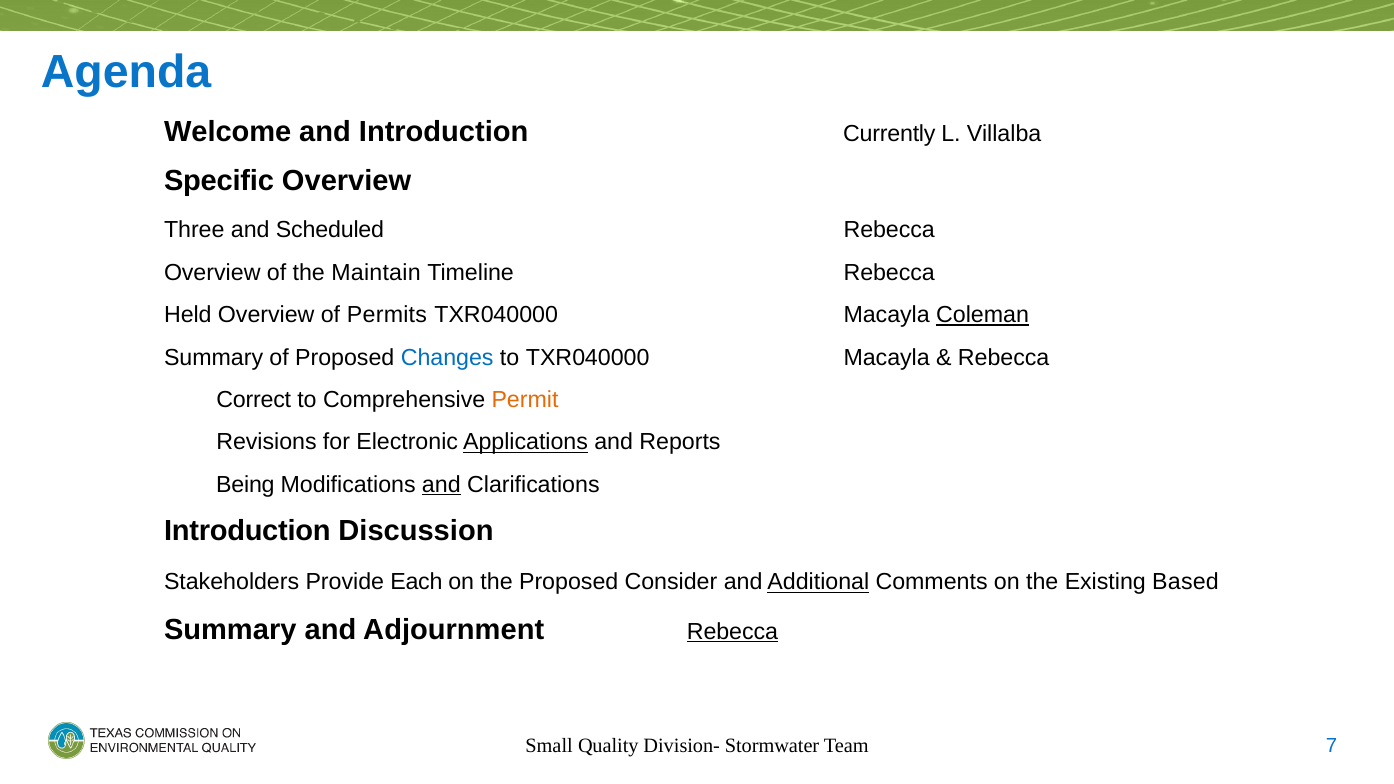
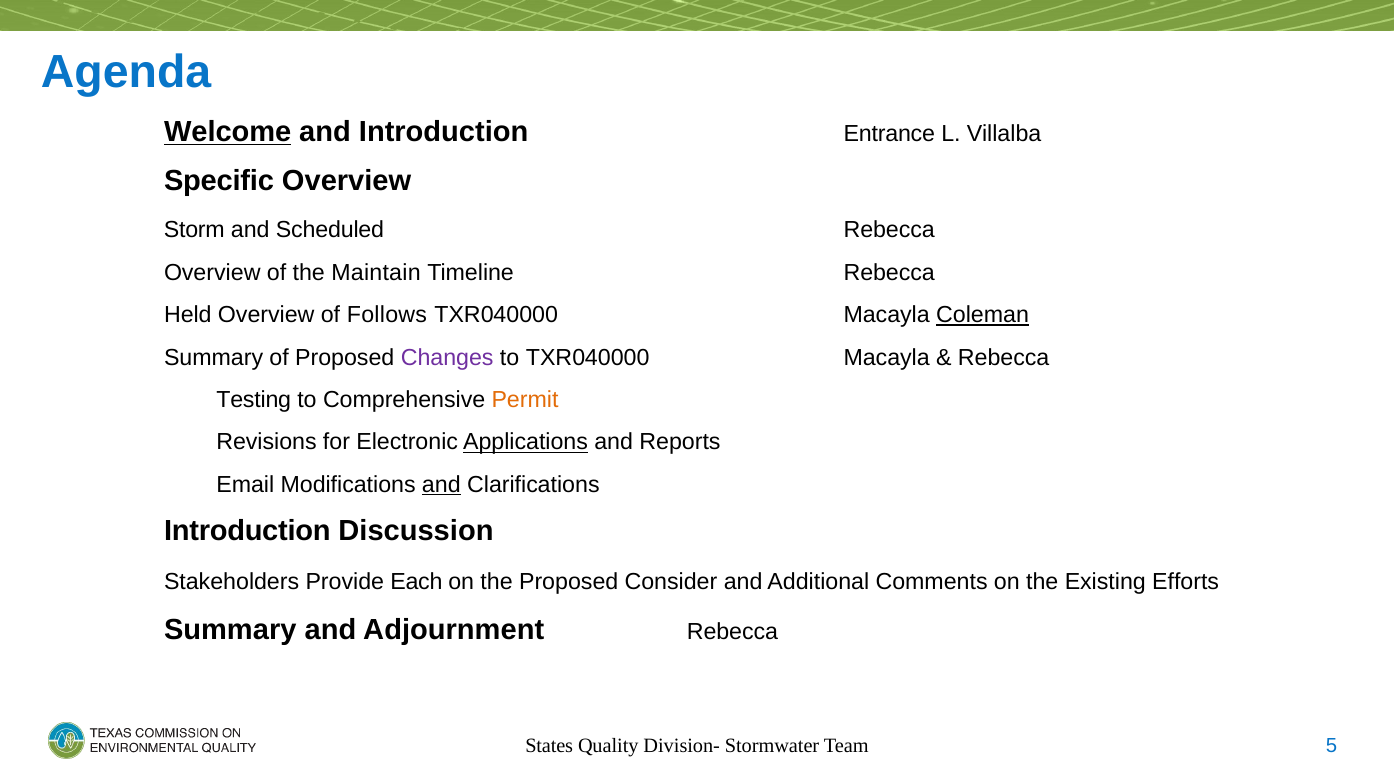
Welcome underline: none -> present
Currently: Currently -> Entrance
Three: Three -> Storm
Permits: Permits -> Follows
Changes colour: blue -> purple
Correct: Correct -> Testing
Being: Being -> Email
Additional underline: present -> none
Based: Based -> Efforts
Rebecca at (732, 632) underline: present -> none
Small: Small -> States
7: 7 -> 5
